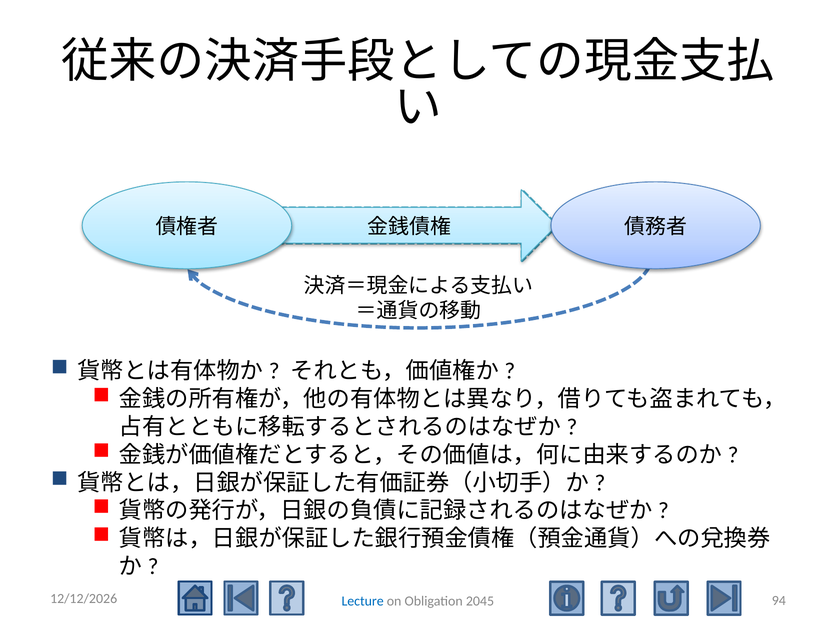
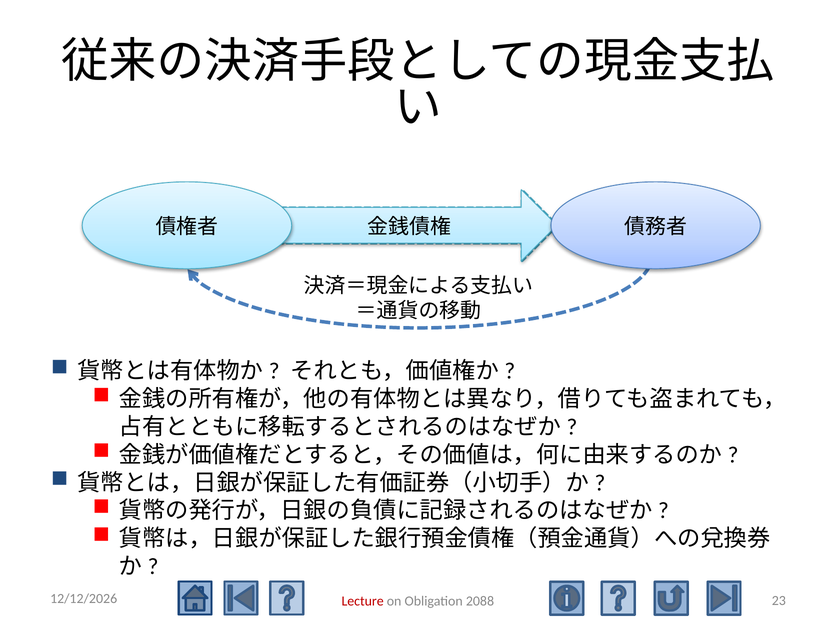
94: 94 -> 23
Lecture colour: blue -> red
2045: 2045 -> 2088
